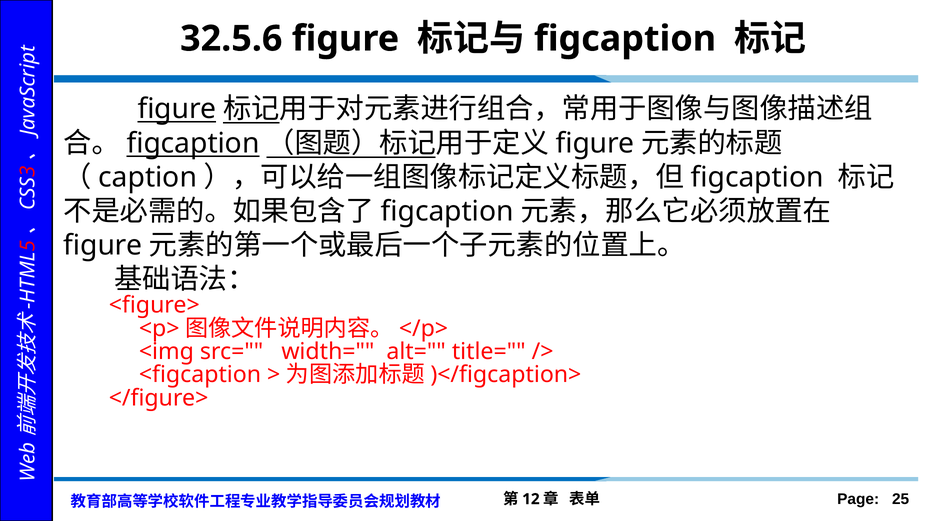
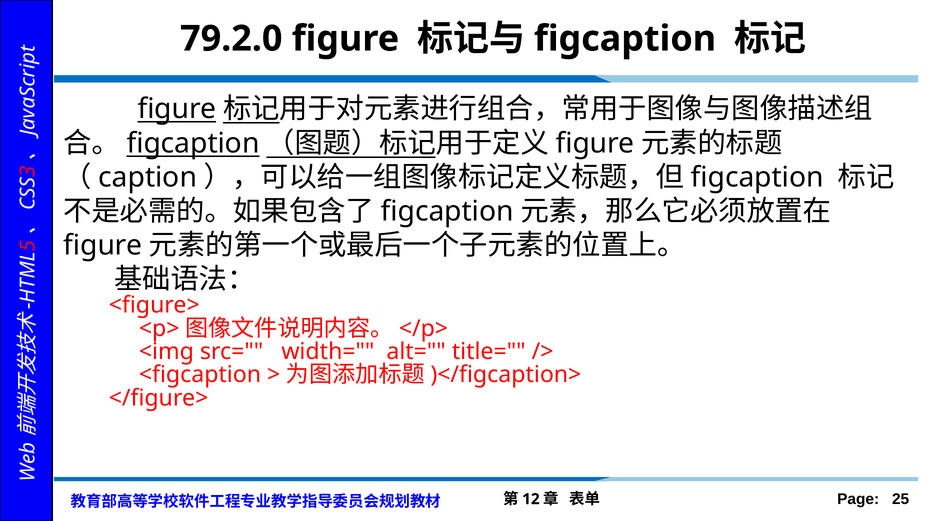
32.5.6: 32.5.6 -> 79.2.0
